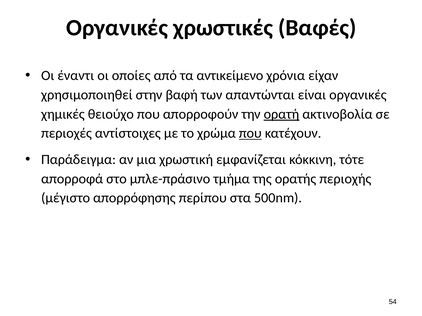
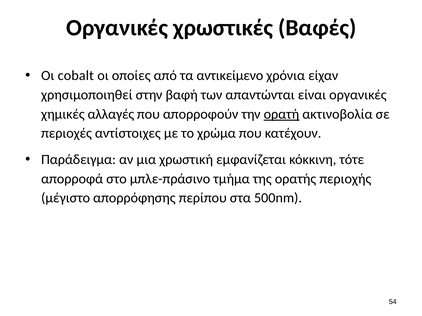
έναντι: έναντι -> cobalt
θειούχο: θειούχο -> αλλαγές
που at (250, 133) underline: present -> none
